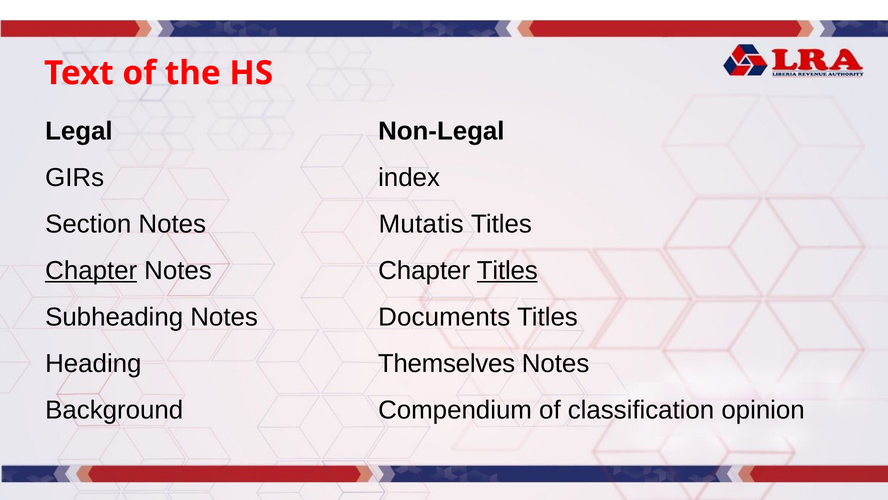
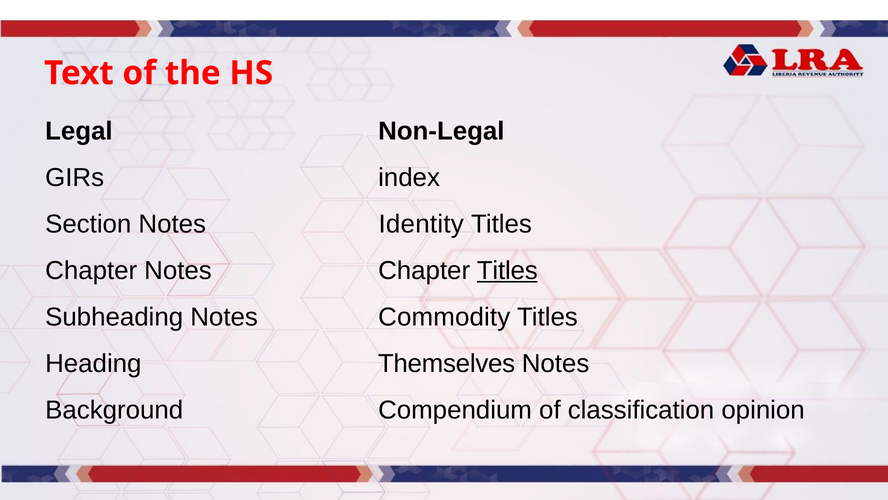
Mutatis: Mutatis -> Identity
Chapter at (91, 270) underline: present -> none
Documents: Documents -> Commodity
